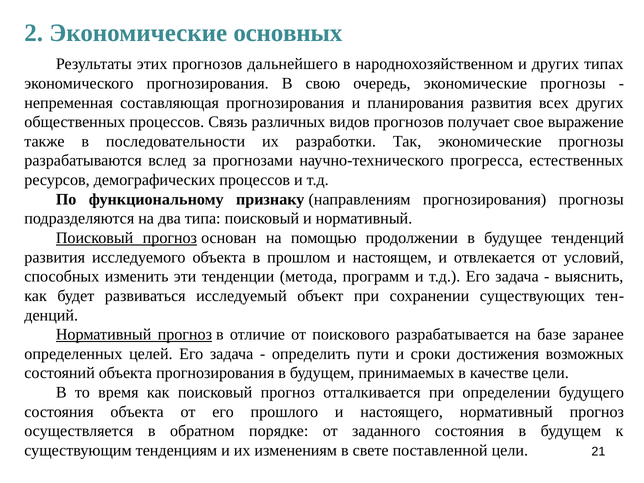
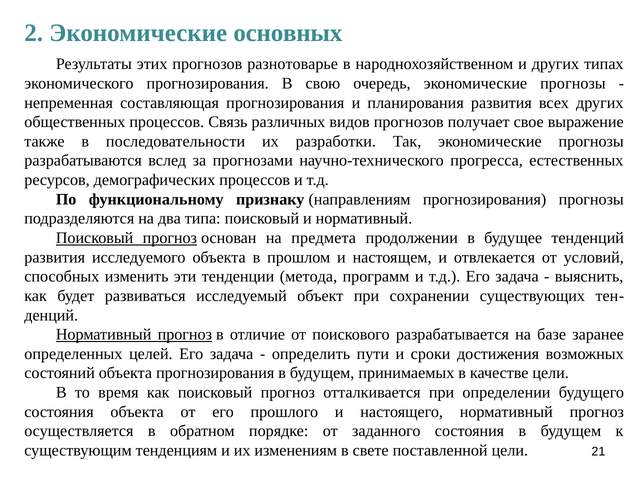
дальнейшего: дальнейшего -> разнотоварье
помощью: помощью -> предмета
